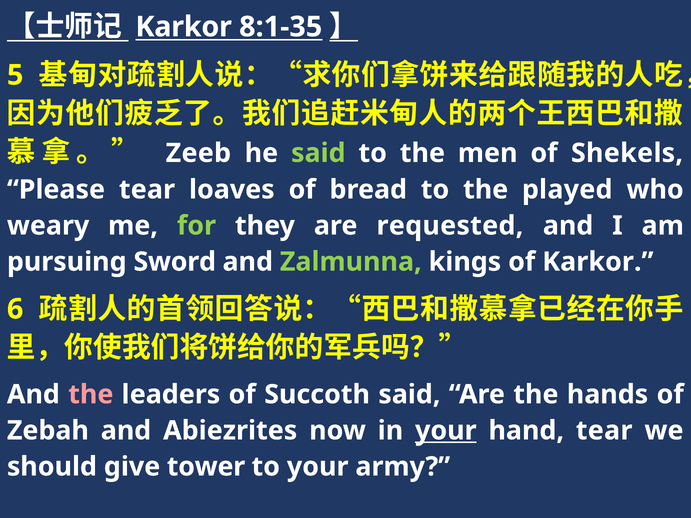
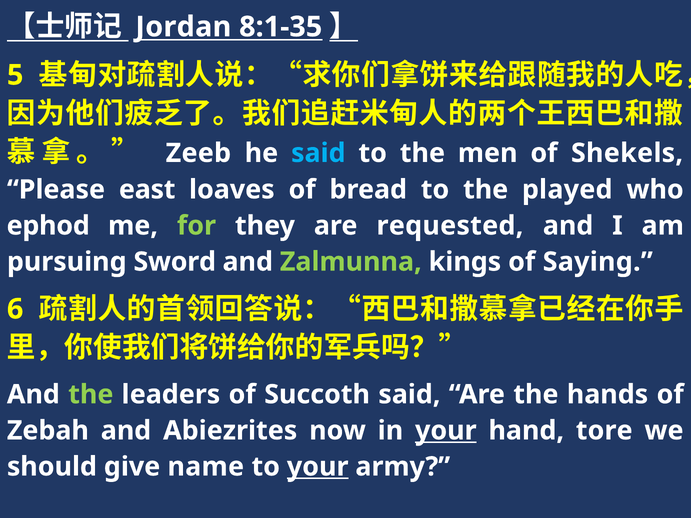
Karkor at (184, 27): Karkor -> Jordan
said at (318, 153) colour: light green -> light blue
Please tear: tear -> east
weary: weary -> ephod
of Karkor: Karkor -> Saying
the at (91, 395) colour: pink -> light green
hand tear: tear -> tore
tower: tower -> name
your at (318, 467) underline: none -> present
